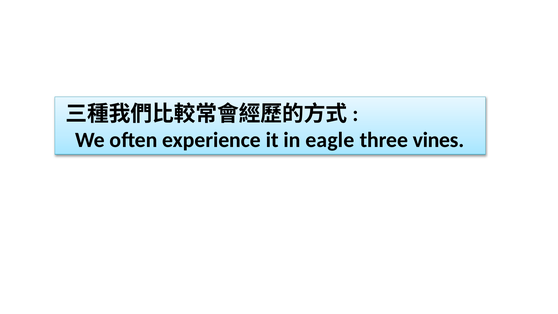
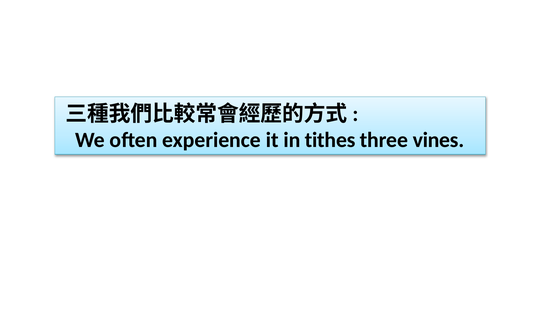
eagle: eagle -> tithes
